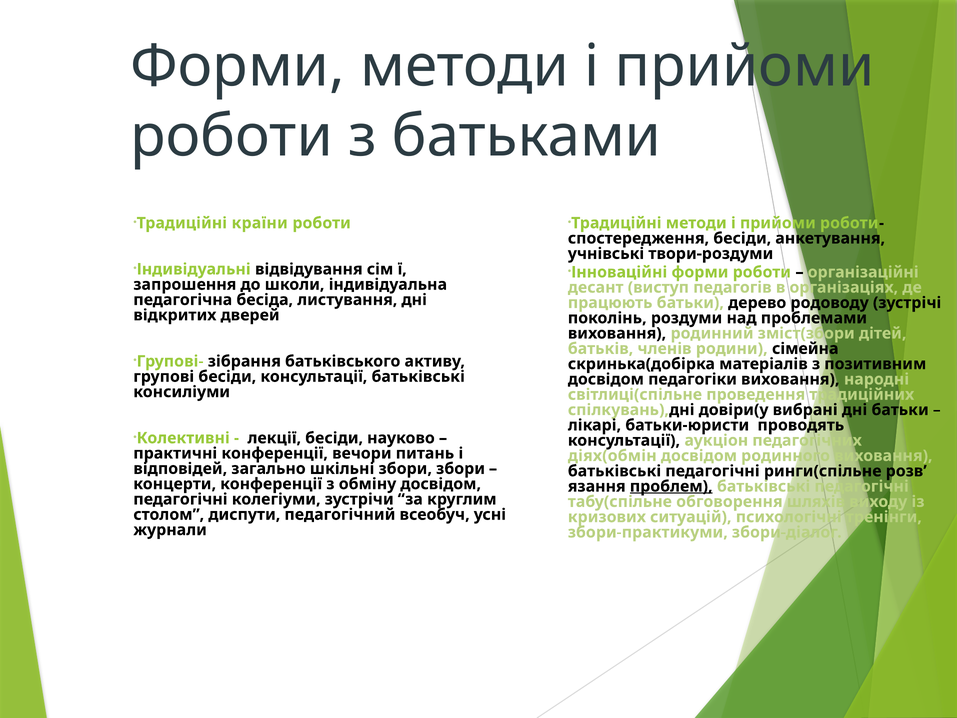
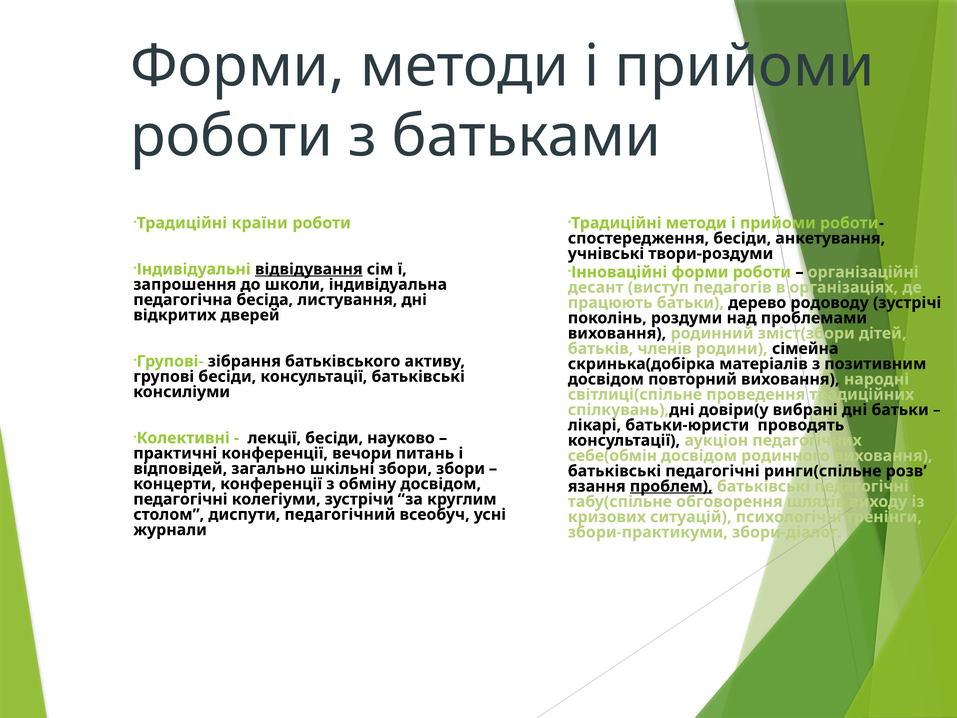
відвідування underline: none -> present
педагогіки: педагогіки -> повторний
діях(обмін: діях(обмін -> себе(обмін
